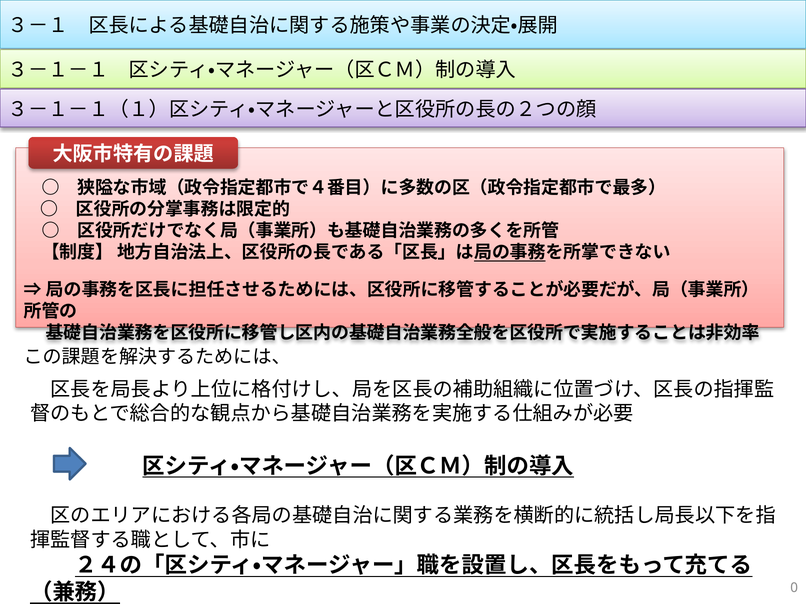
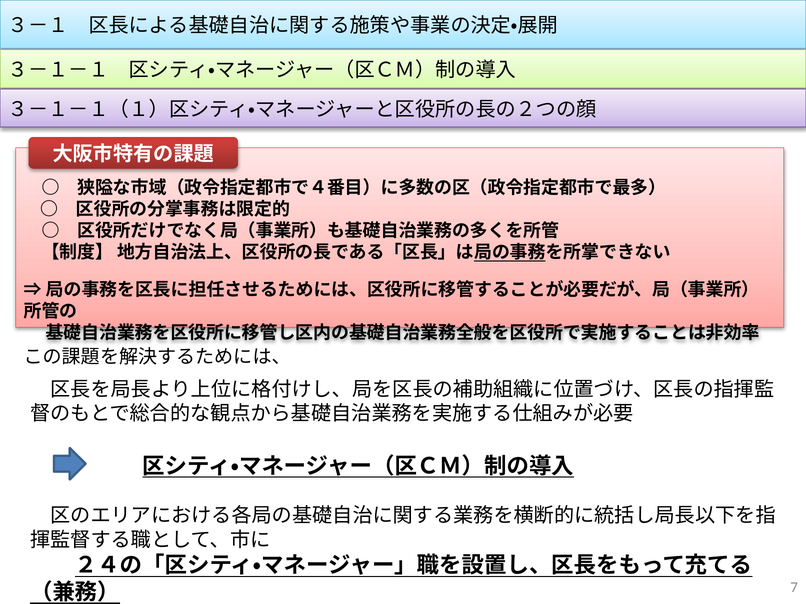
0: 0 -> 7
